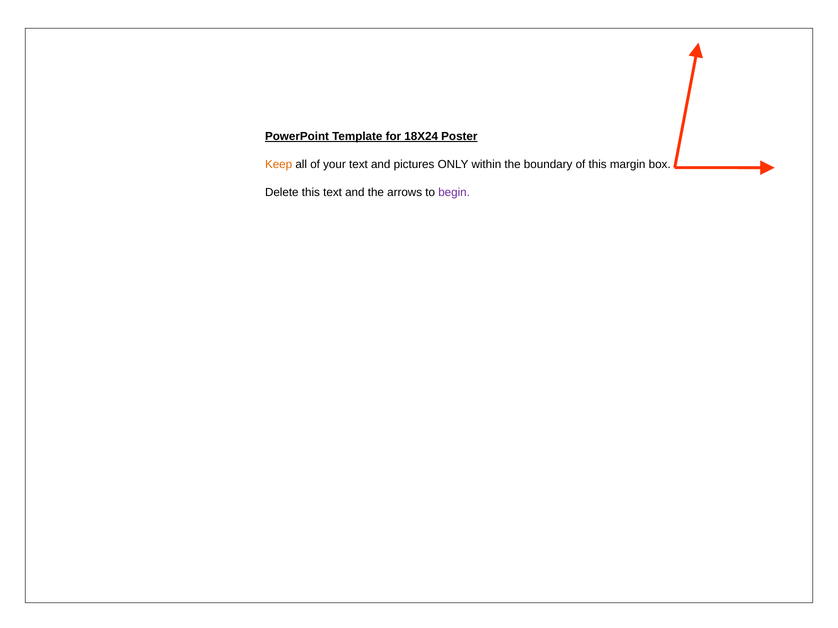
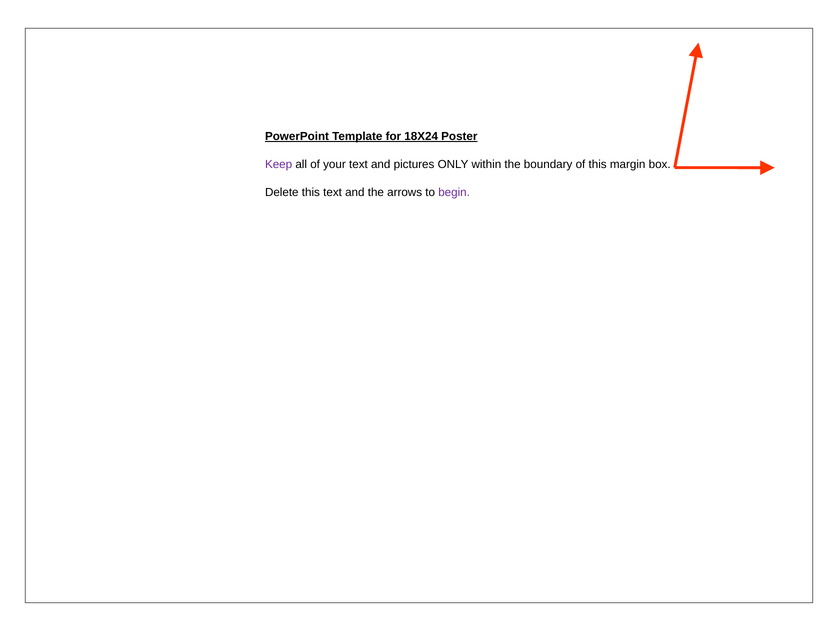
Keep colour: orange -> purple
